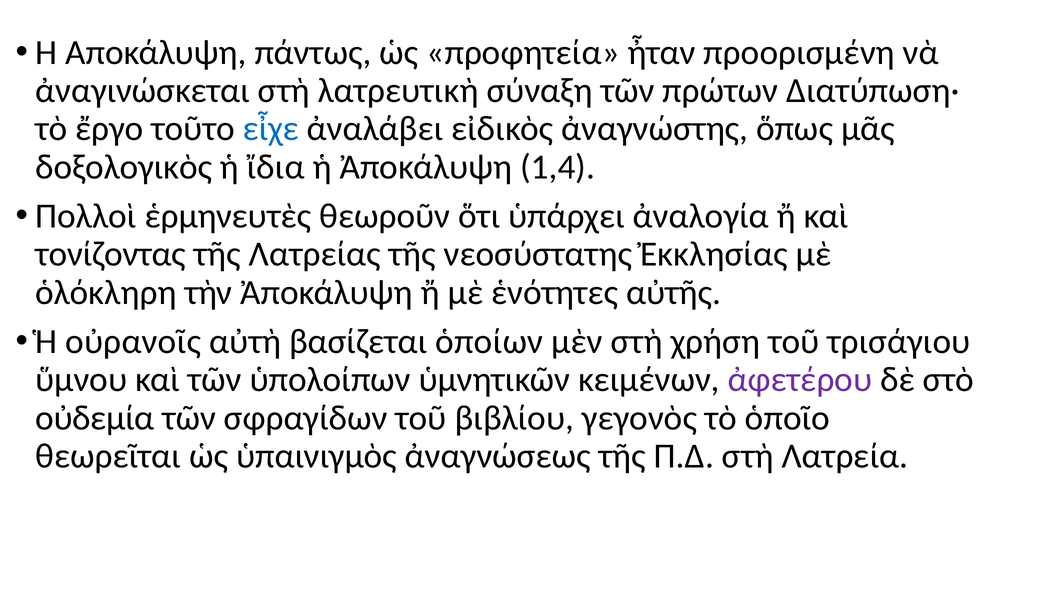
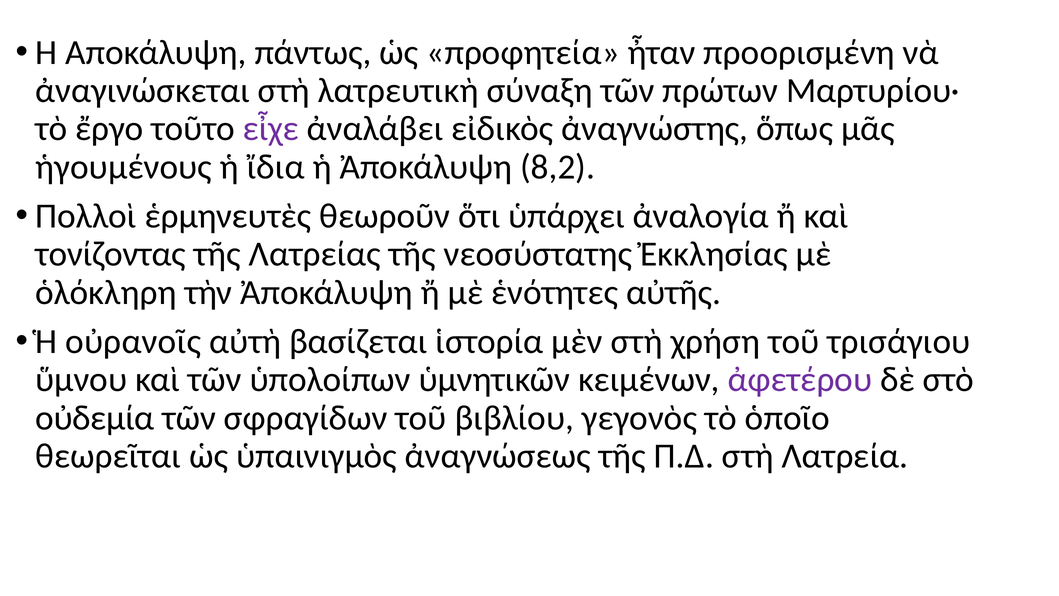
Διατύπωση·: Διατύπωση· -> Μαρτυρίου·
εἶχε colour: blue -> purple
δοξολογικὸς: δοξολογικὸς -> ἡγουμένους
1,4: 1,4 -> 8,2
ὁποίων: ὁποίων -> ἱστορία
